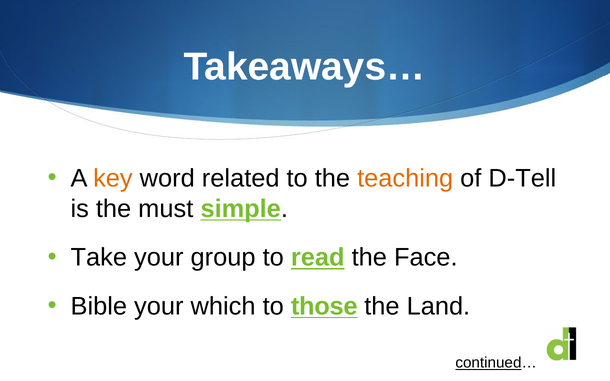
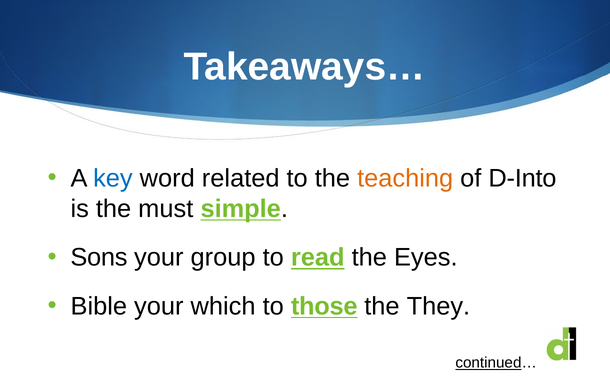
key colour: orange -> blue
D-Tell: D-Tell -> D-Into
Take: Take -> Sons
Face: Face -> Eyes
Land: Land -> They
